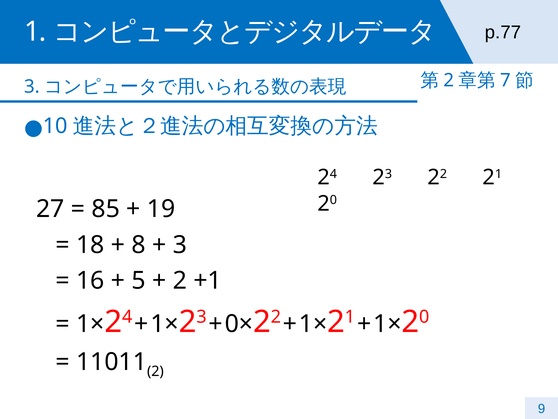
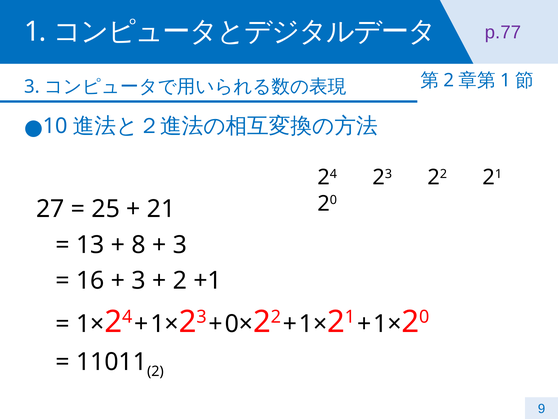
p.77 colour: black -> purple
7 at (506, 80): 7 -> 1
85: 85 -> 25
19 at (161, 209): 19 -> 21
18: 18 -> 13
5 at (139, 280): 5 -> 3
